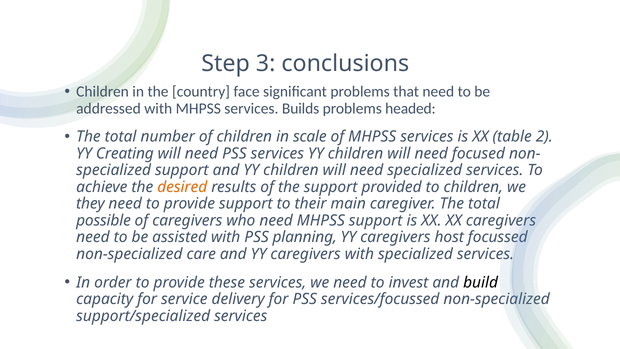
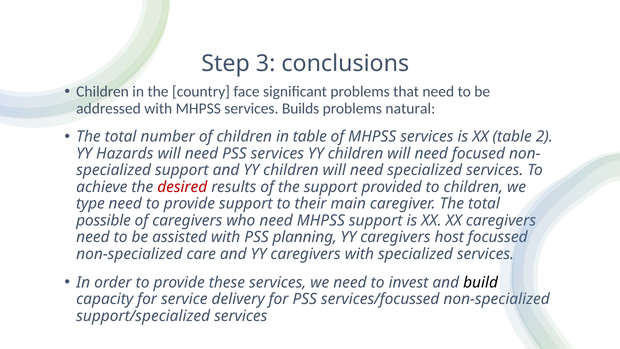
headed: headed -> natural
in scale: scale -> table
Creating: Creating -> Hazards
desired colour: orange -> red
they: they -> type
